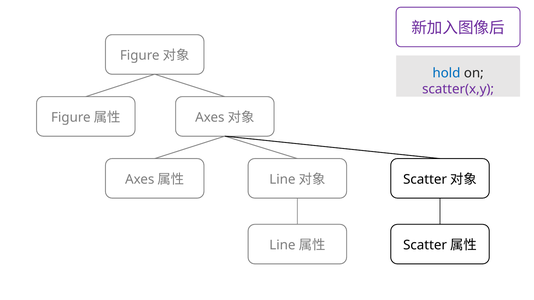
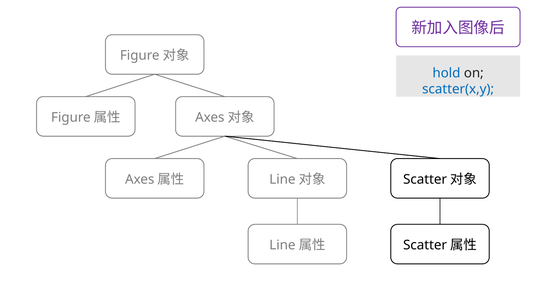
scatter(x,y colour: purple -> blue
